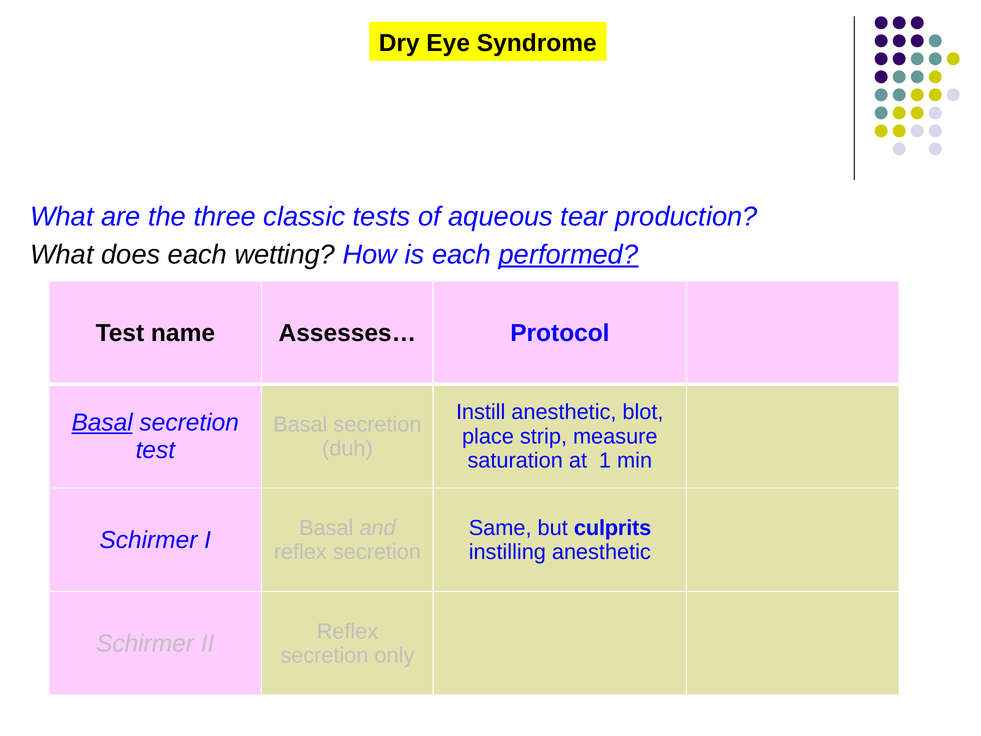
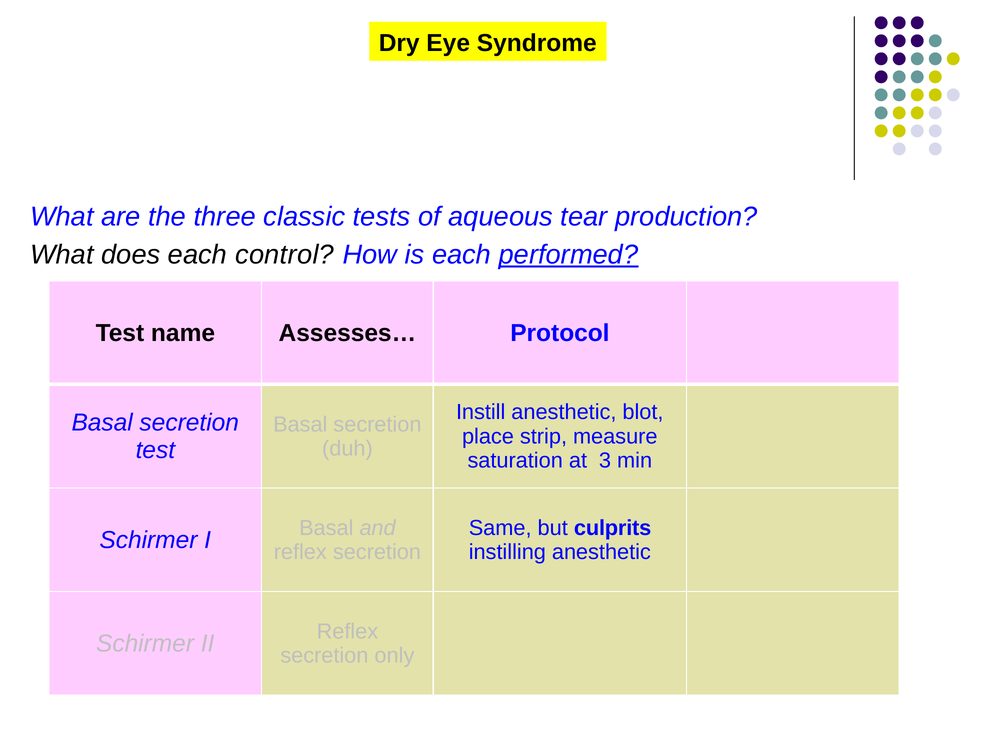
each wetting: wetting -> control
Basal at (102, 423) underline: present -> none
at 1: 1 -> 3
